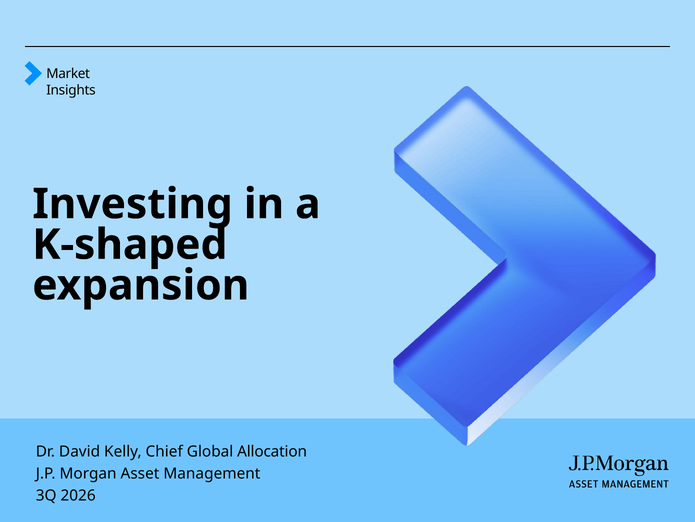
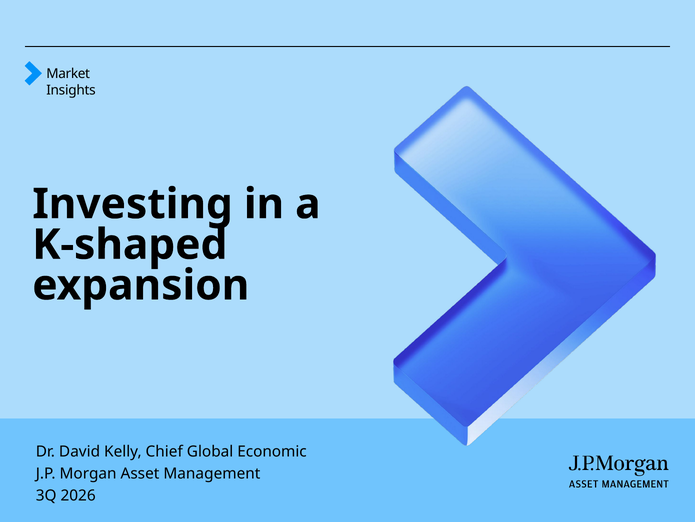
Allocation: Allocation -> Economic
